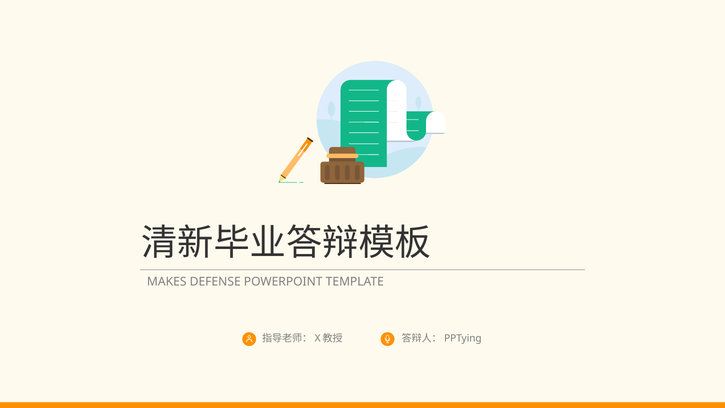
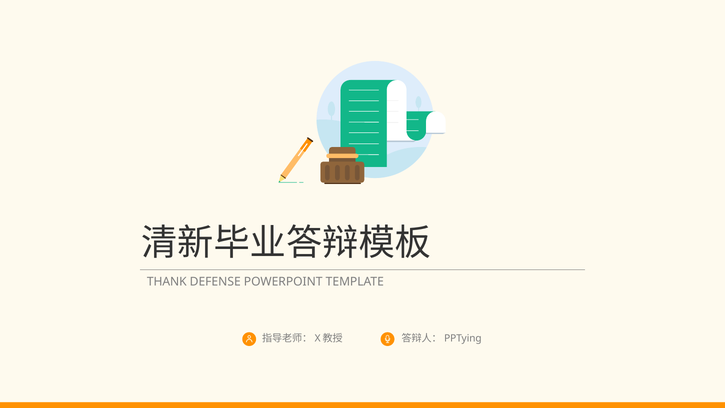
MAKES: MAKES -> THANK
